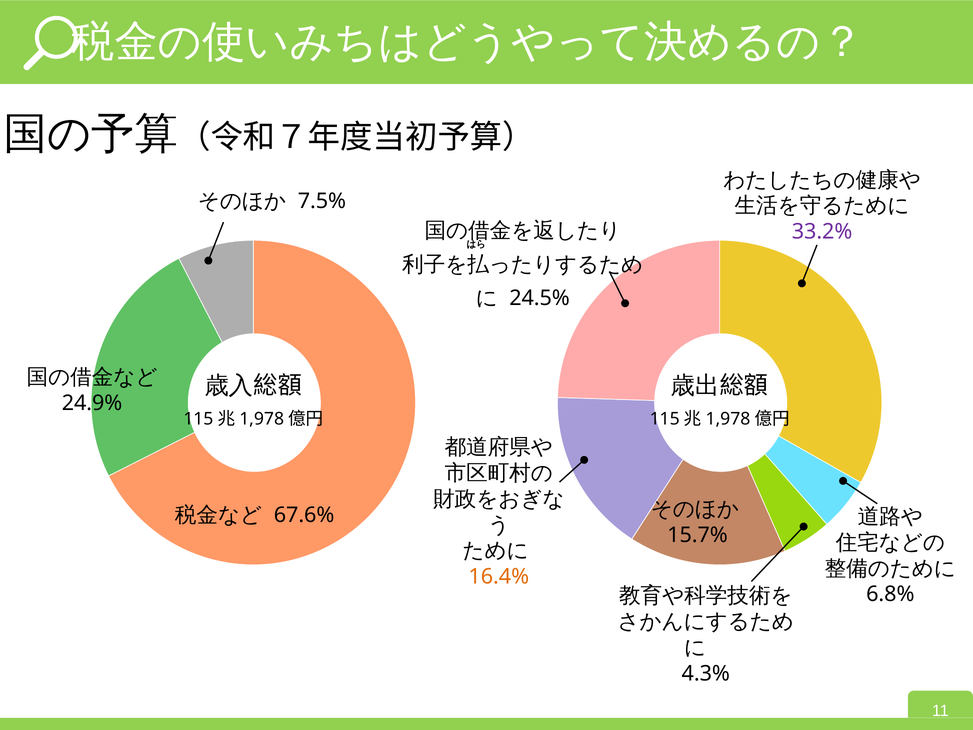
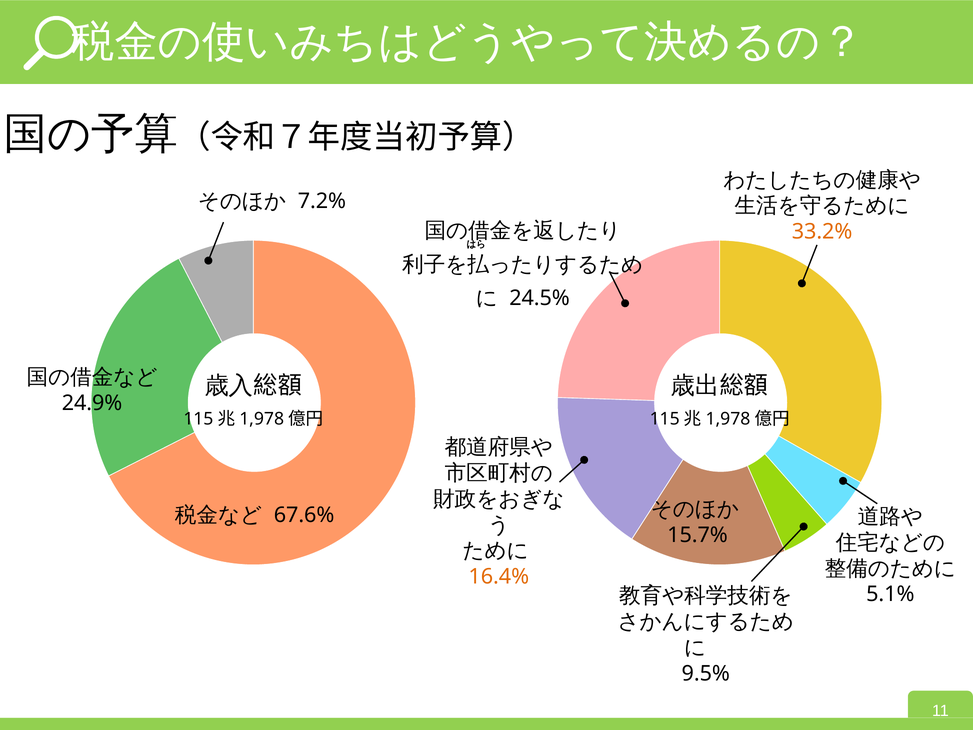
7.5%: 7.5% -> 7.2%
33.2% colour: purple -> orange
6.8%: 6.8% -> 5.1%
4.3%: 4.3% -> 9.5%
